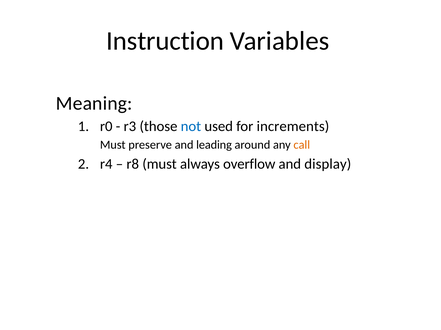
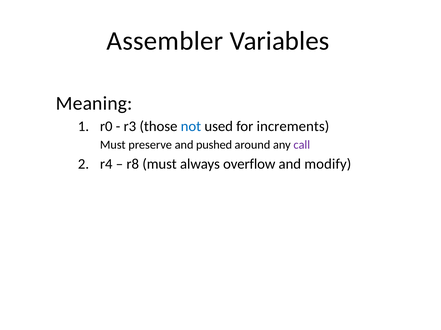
Instruction: Instruction -> Assembler
leading: leading -> pushed
call colour: orange -> purple
display: display -> modify
